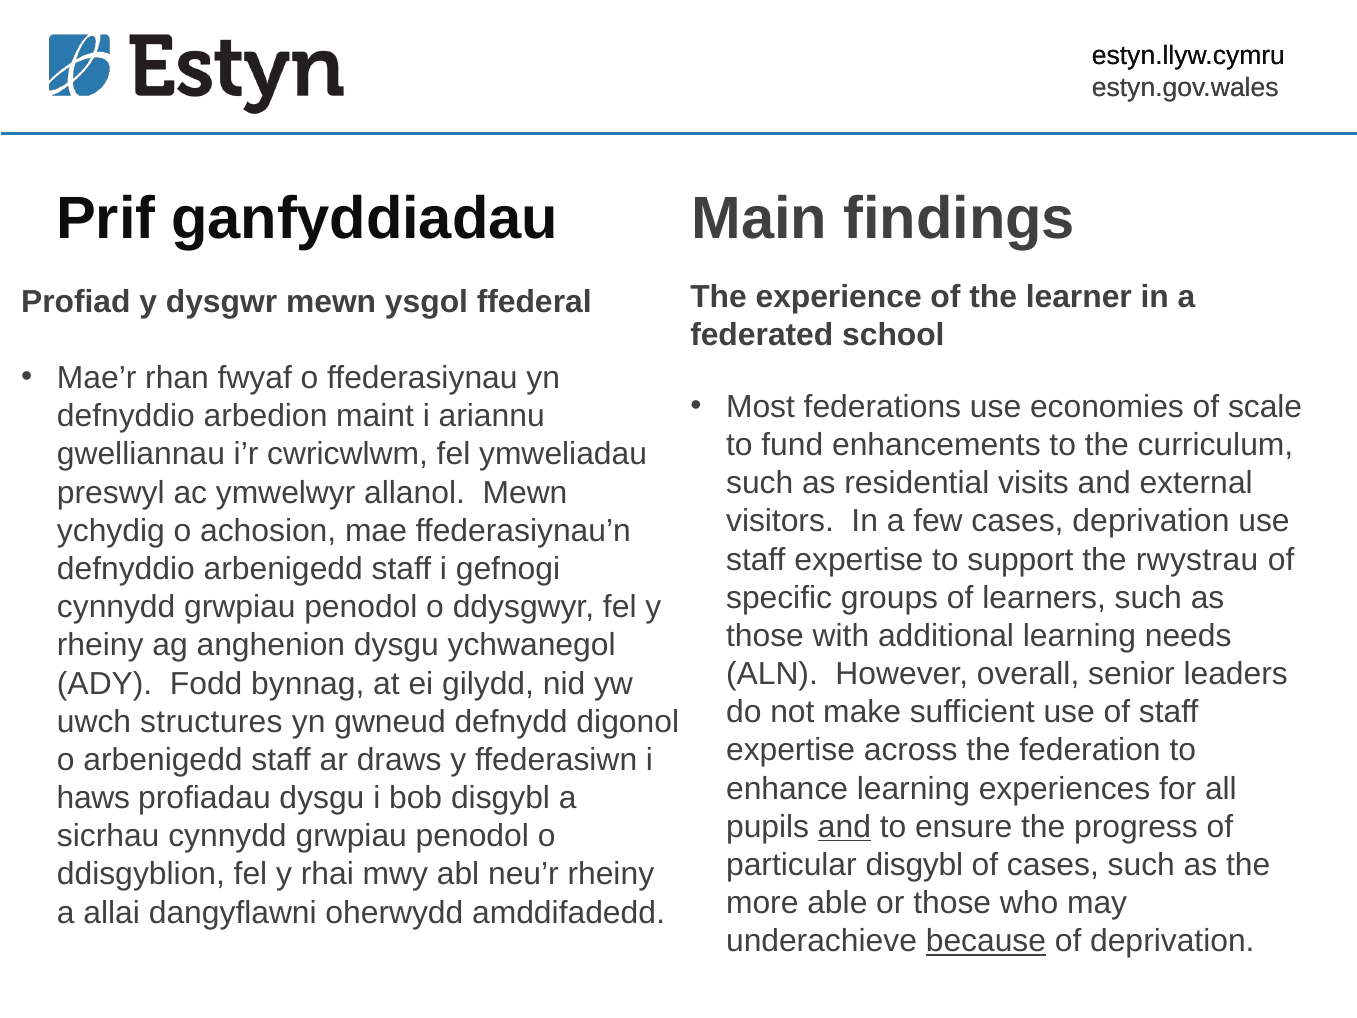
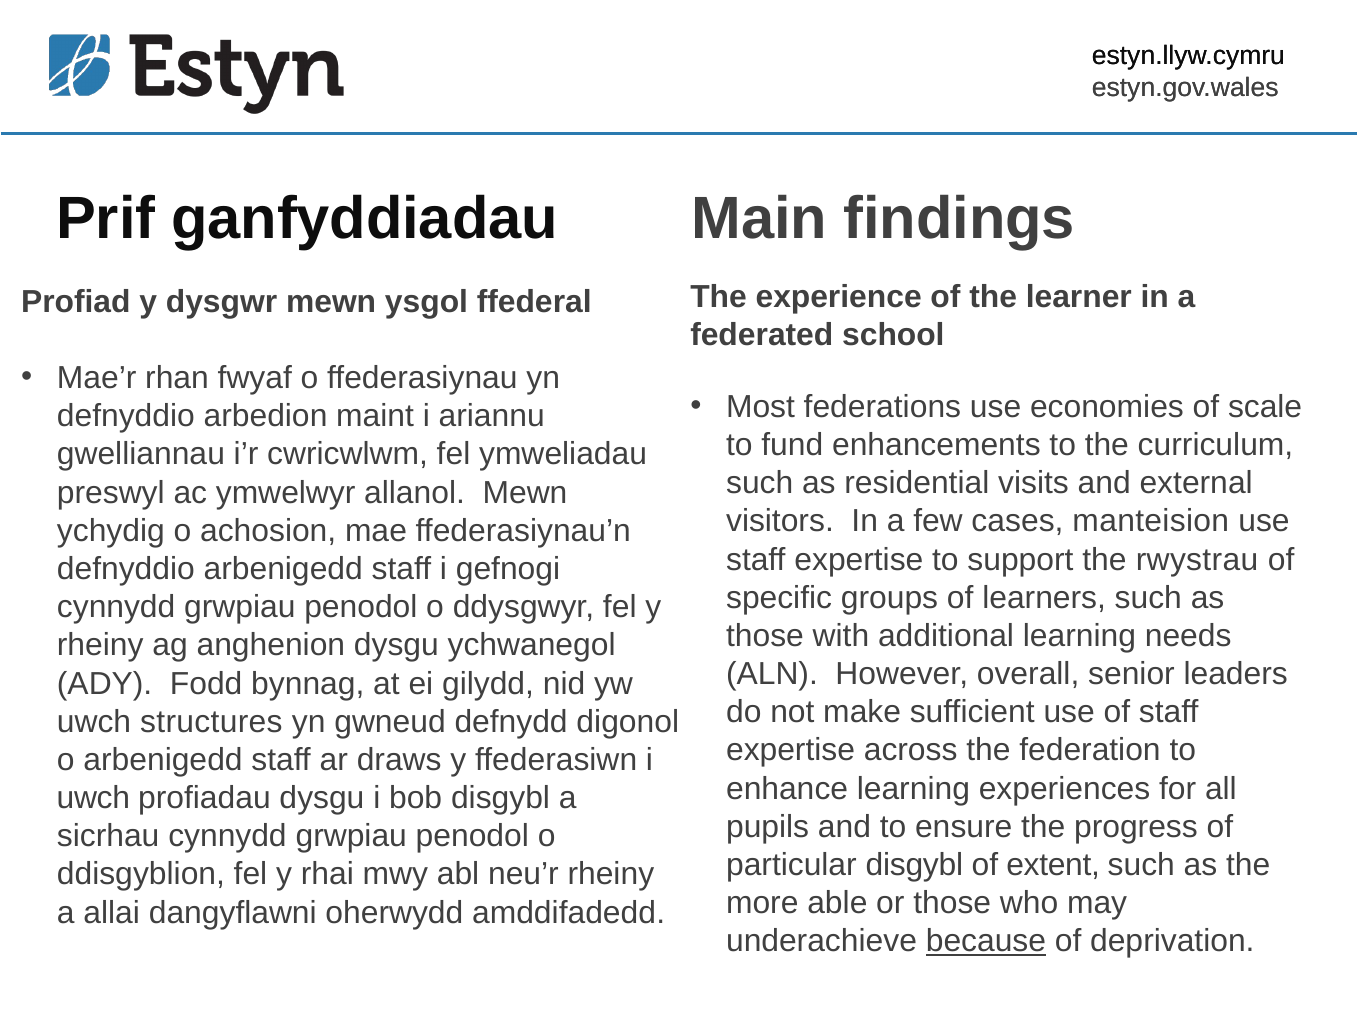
cases deprivation: deprivation -> manteision
haws at (93, 798): haws -> uwch
and at (844, 827) underline: present -> none
of cases: cases -> extent
